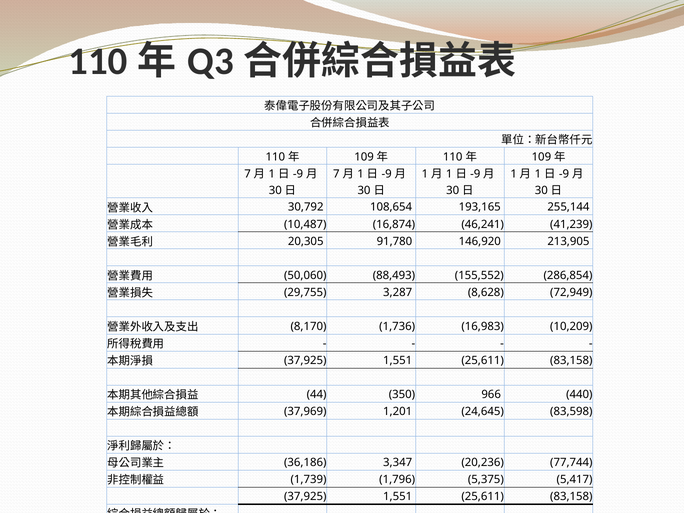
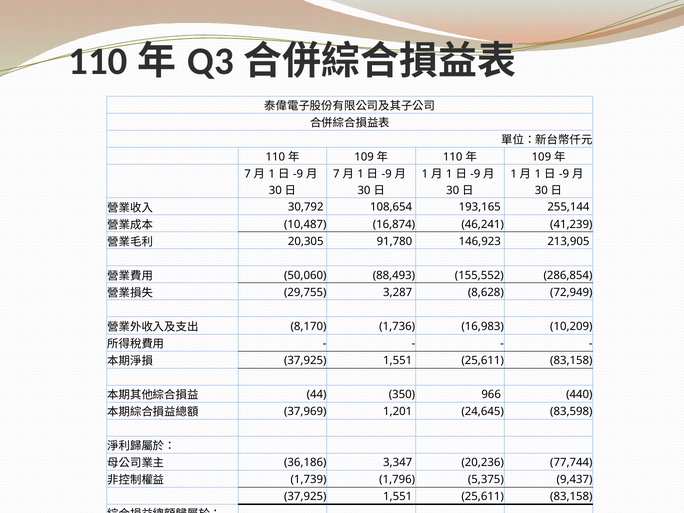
146,920: 146,920 -> 146,923
5,417: 5,417 -> 9,437
